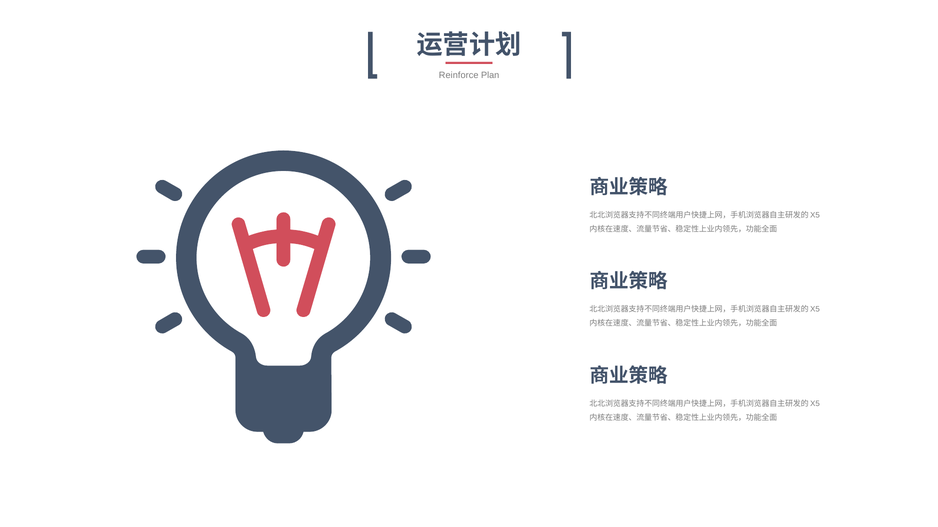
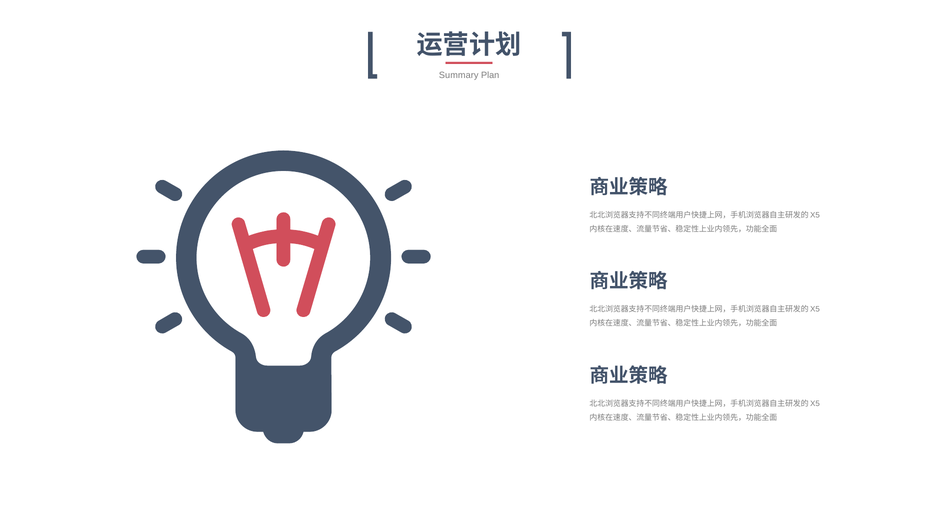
Reinforce: Reinforce -> Summary
